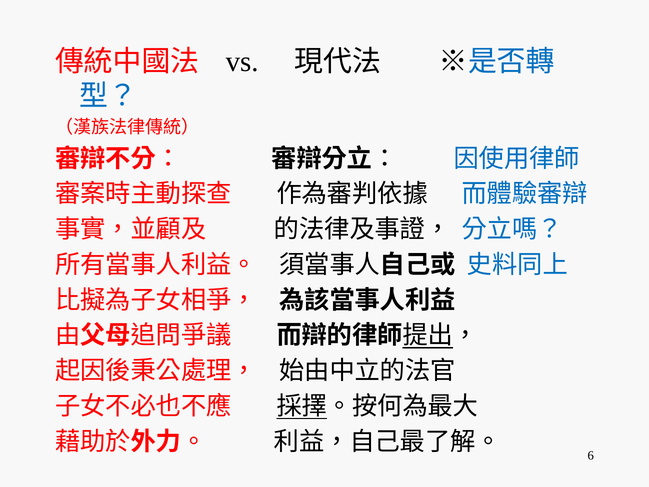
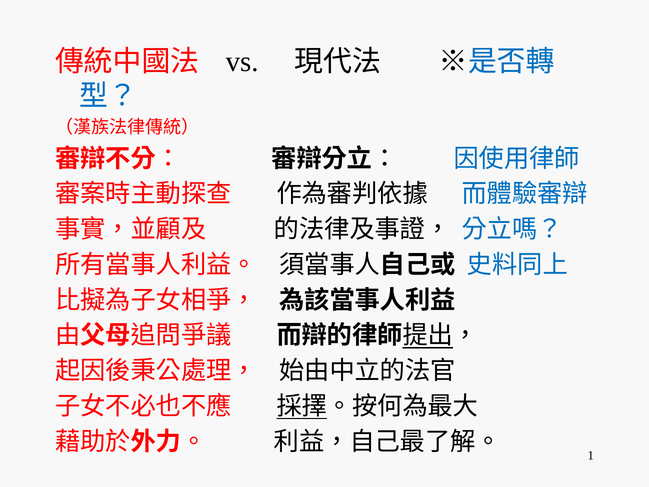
6: 6 -> 1
